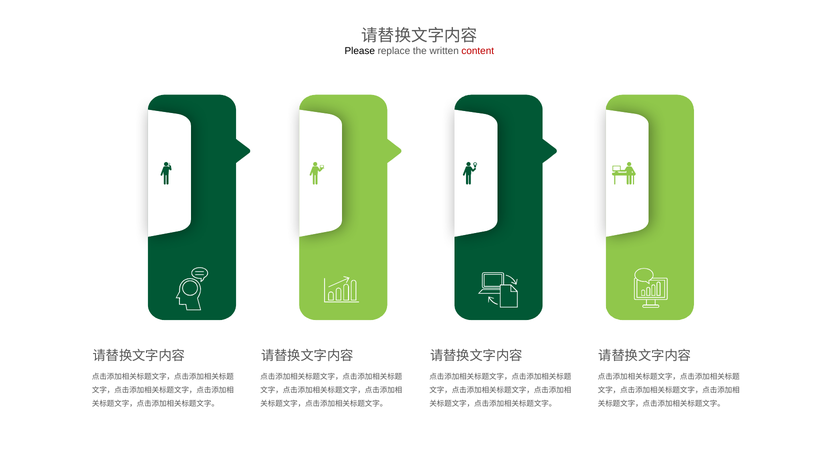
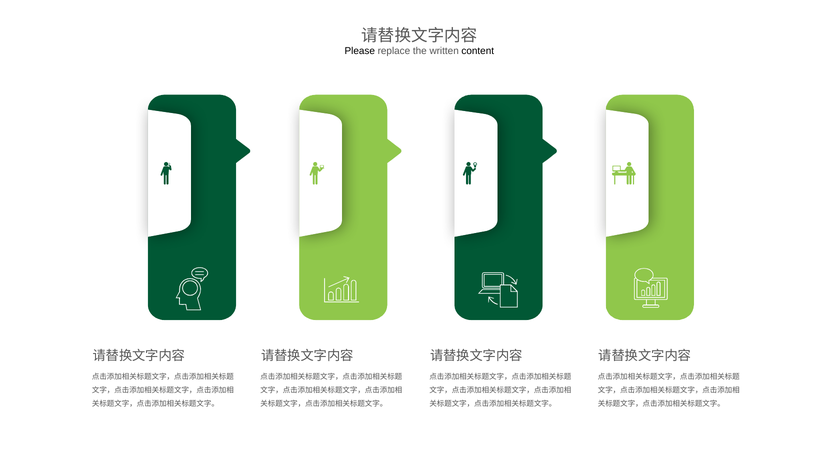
content colour: red -> black
